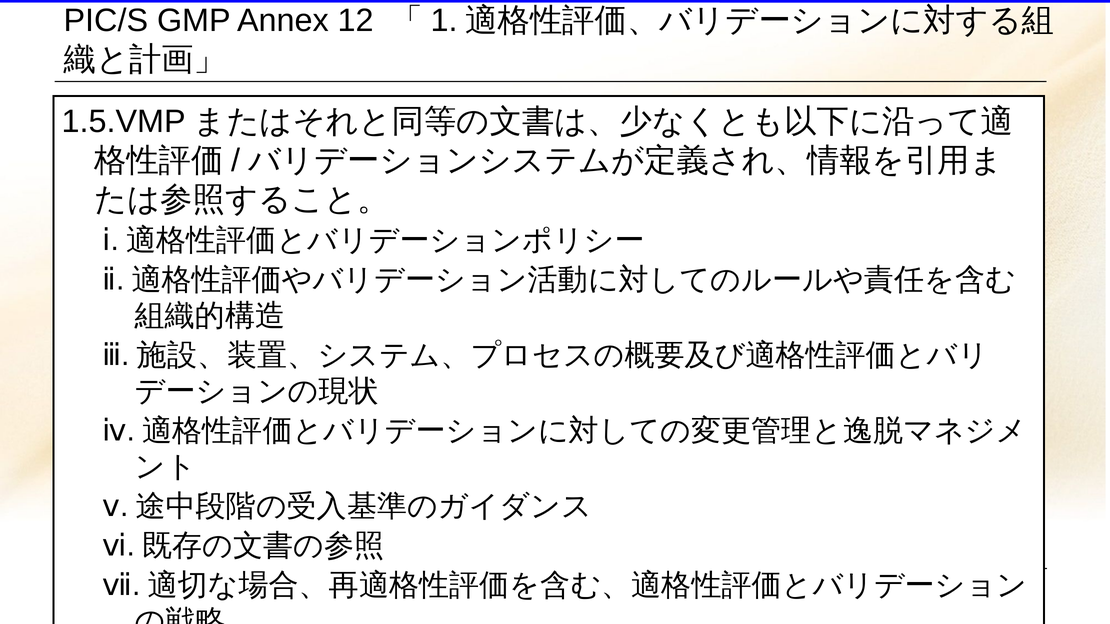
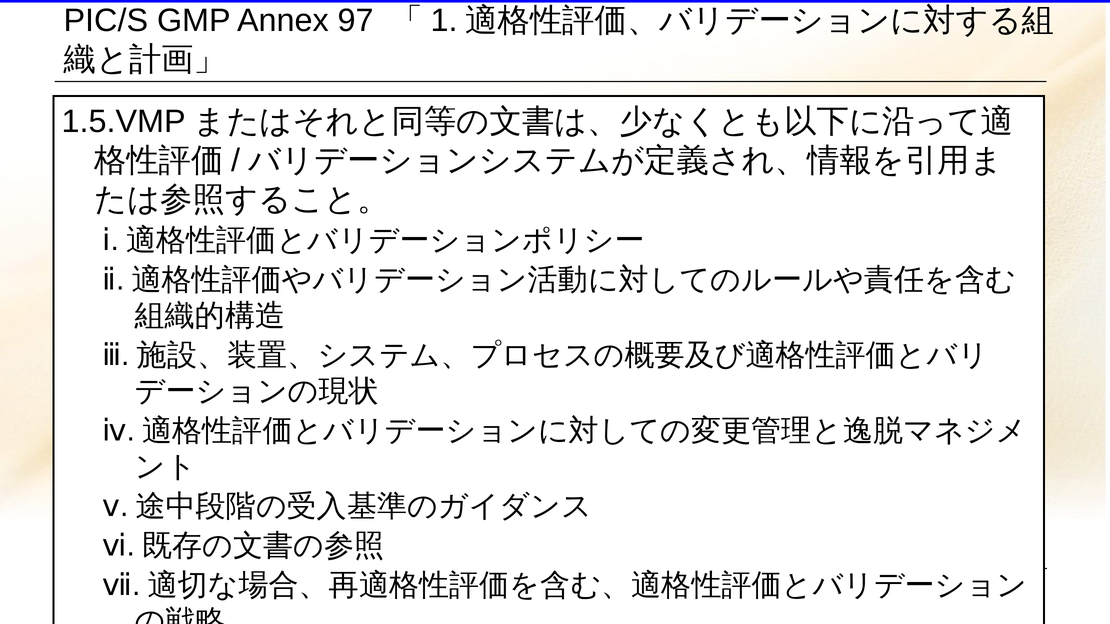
12: 12 -> 97
